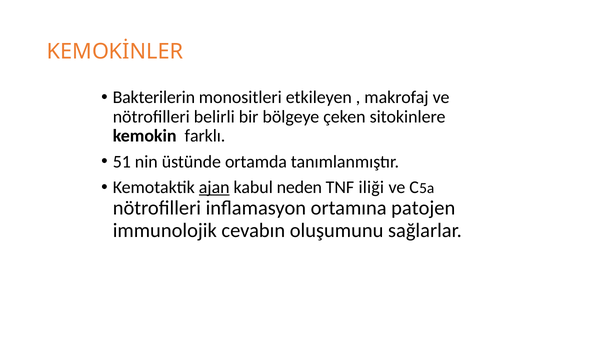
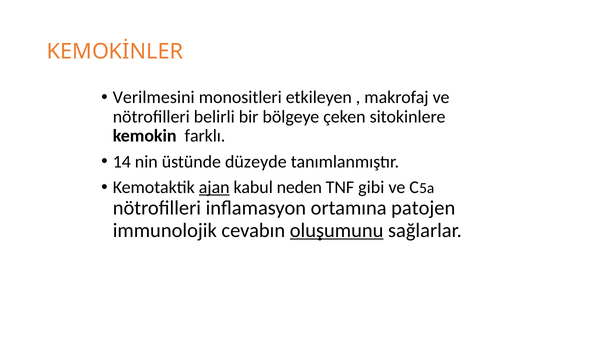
Bakterilerin: Bakterilerin -> Verilmesini
51: 51 -> 14
ortamda: ortamda -> düzeyde
iliği: iliği -> gibi
oluşumunu underline: none -> present
